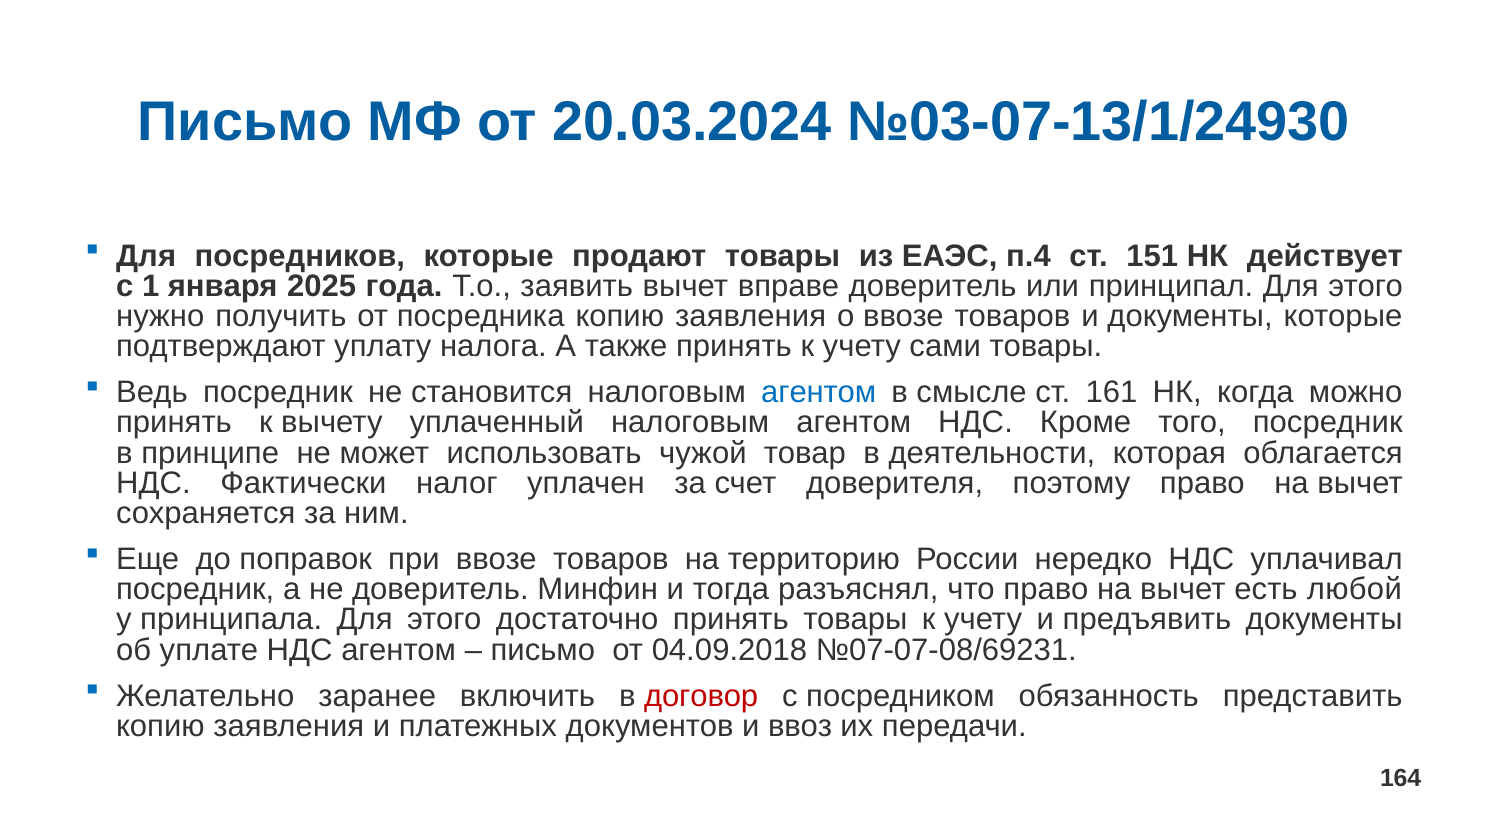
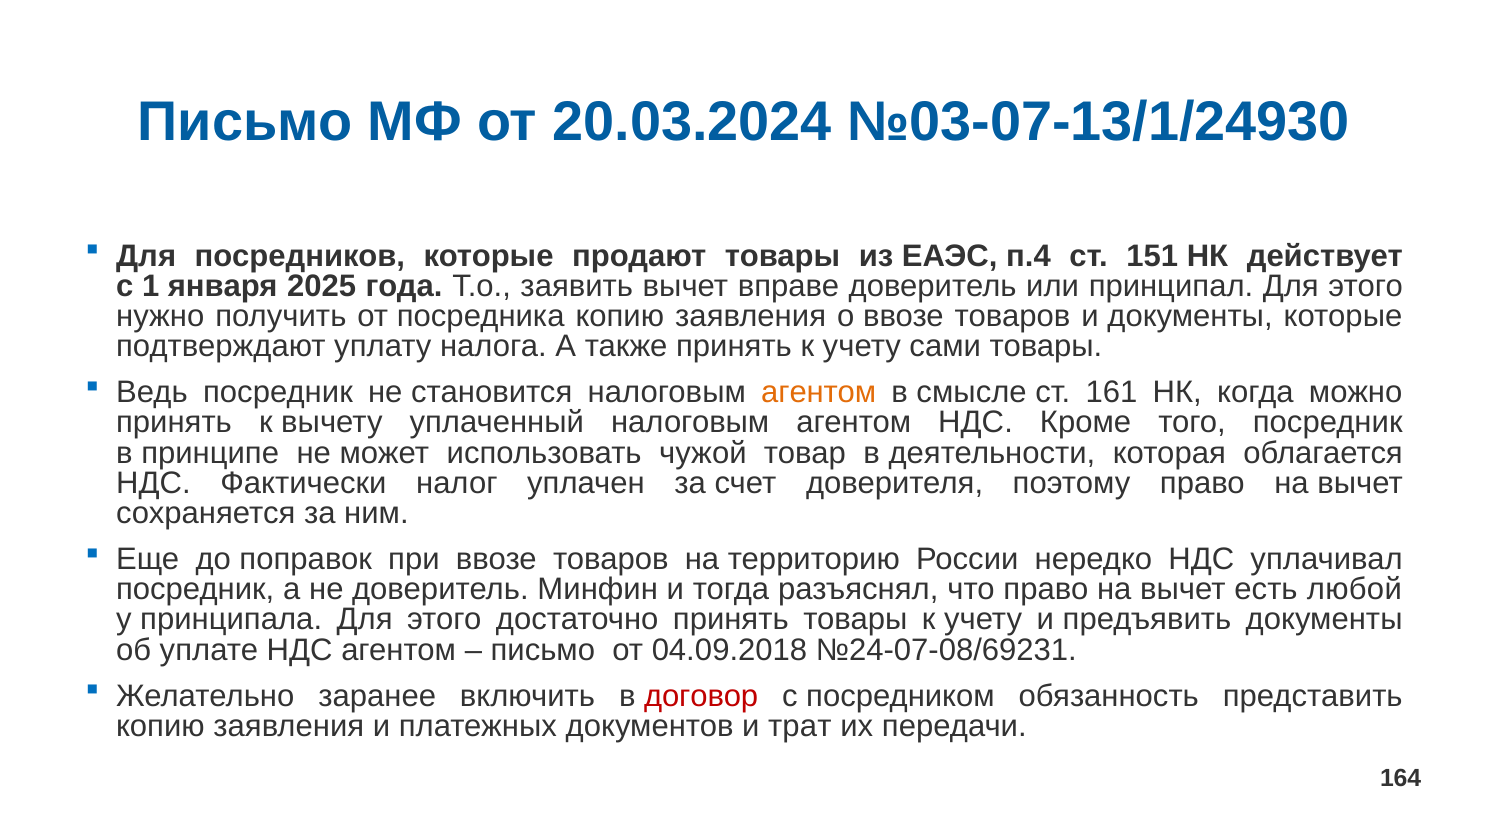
агентом at (819, 392) colour: blue -> orange
№07-07-08/69231: №07-07-08/69231 -> №24-07-08/69231
ввоз: ввоз -> трат
